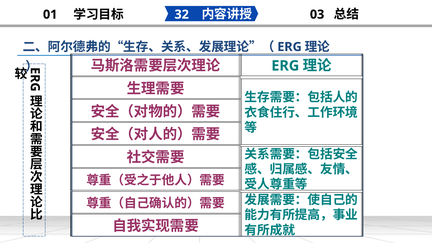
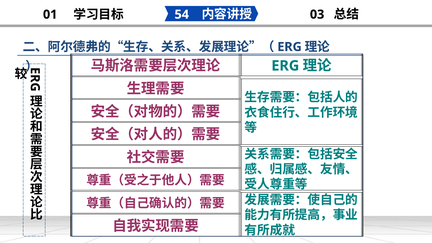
32: 32 -> 54
